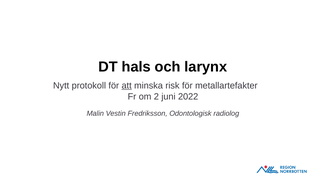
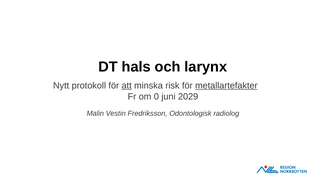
metallartefakter underline: none -> present
2: 2 -> 0
2022: 2022 -> 2029
